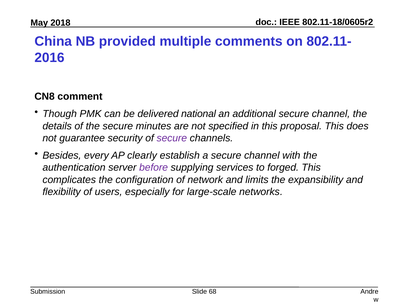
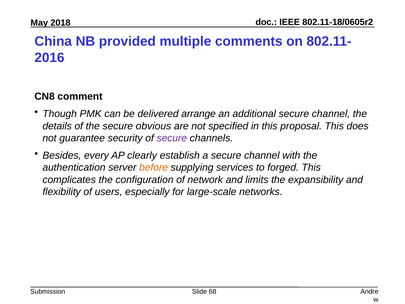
national: national -> arrange
minutes: minutes -> obvious
before colour: purple -> orange
